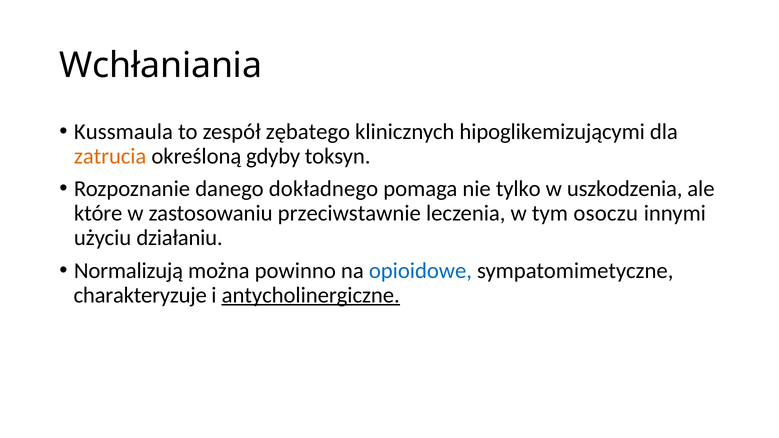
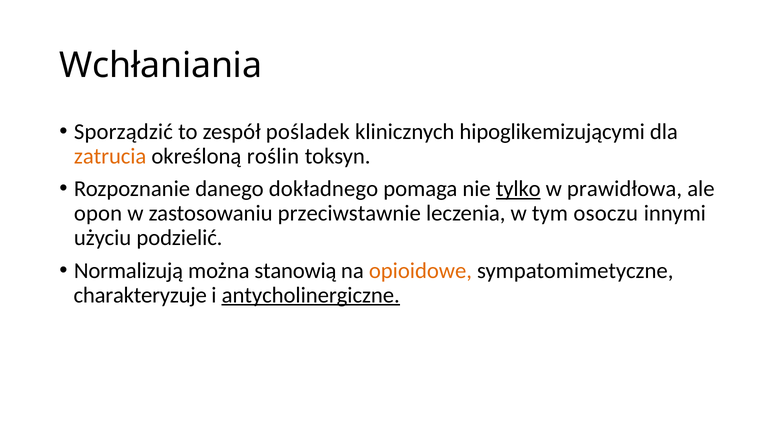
Kussmaula: Kussmaula -> Sporządzić
zębatego: zębatego -> pośladek
gdyby: gdyby -> roślin
tylko underline: none -> present
uszkodzenia: uszkodzenia -> prawidłowa
które: które -> opon
działaniu: działaniu -> podzielić
powinno: powinno -> stanowią
opioidowe colour: blue -> orange
